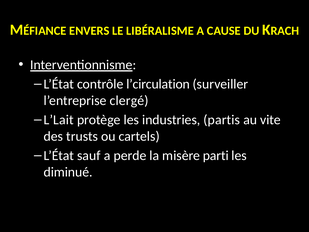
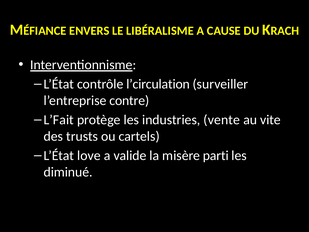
clergé: clergé -> contre
L’Lait: L’Lait -> L’Fait
partis: partis -> vente
sauf: sauf -> love
perde: perde -> valide
